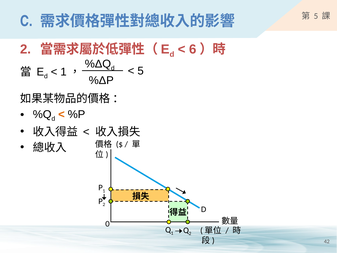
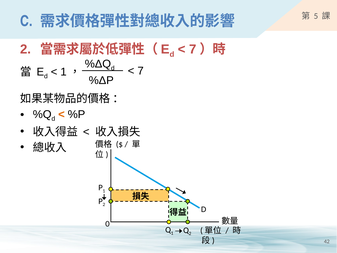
6 at (193, 49): 6 -> 7
5 at (141, 71): 5 -> 7
